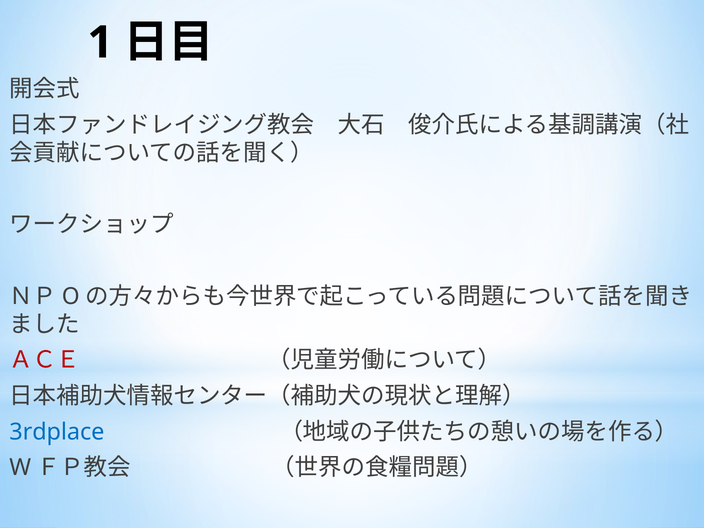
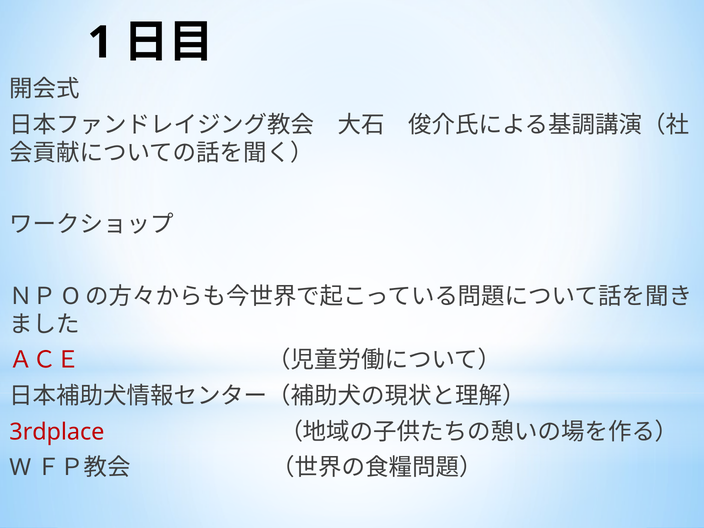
3rdplace colour: blue -> red
